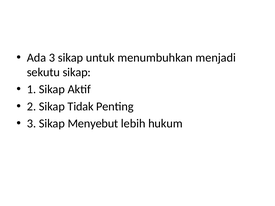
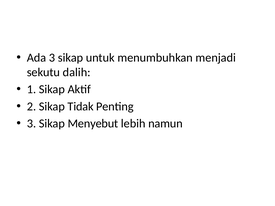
sekutu sikap: sikap -> dalih
hukum: hukum -> namun
